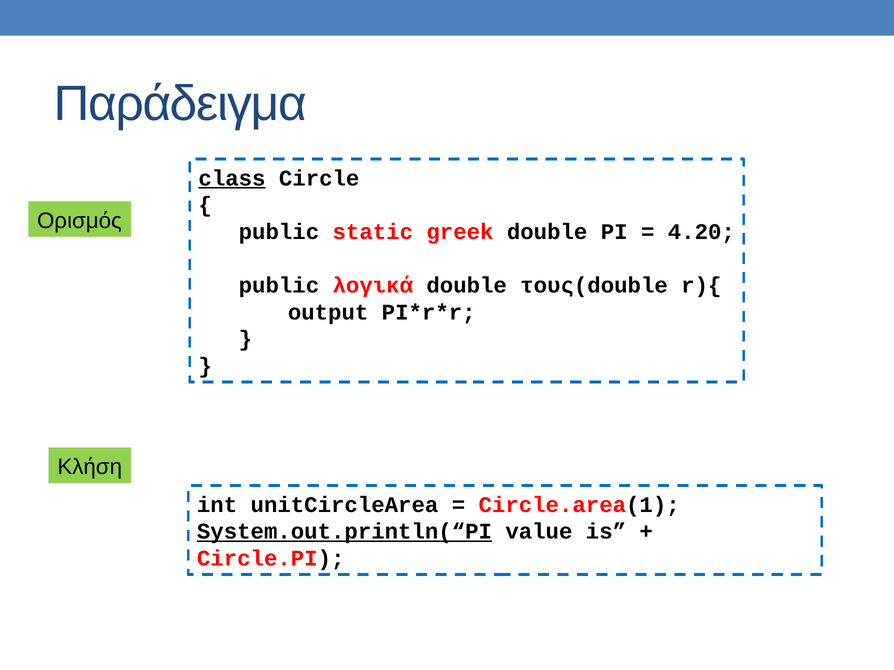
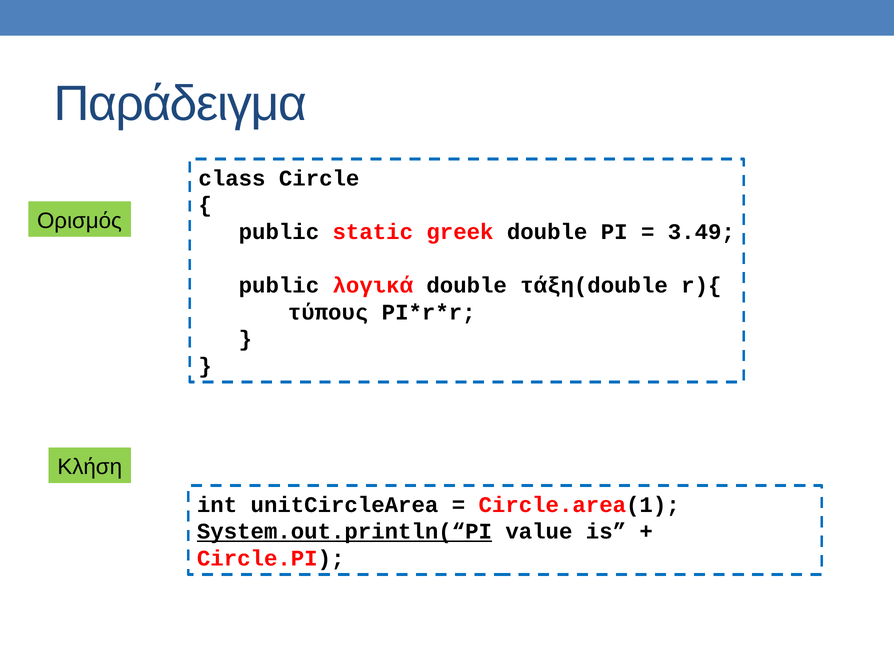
class underline: present -> none
4.20: 4.20 -> 3.49
τους(double: τους(double -> τάξη(double
output: output -> τύπους
